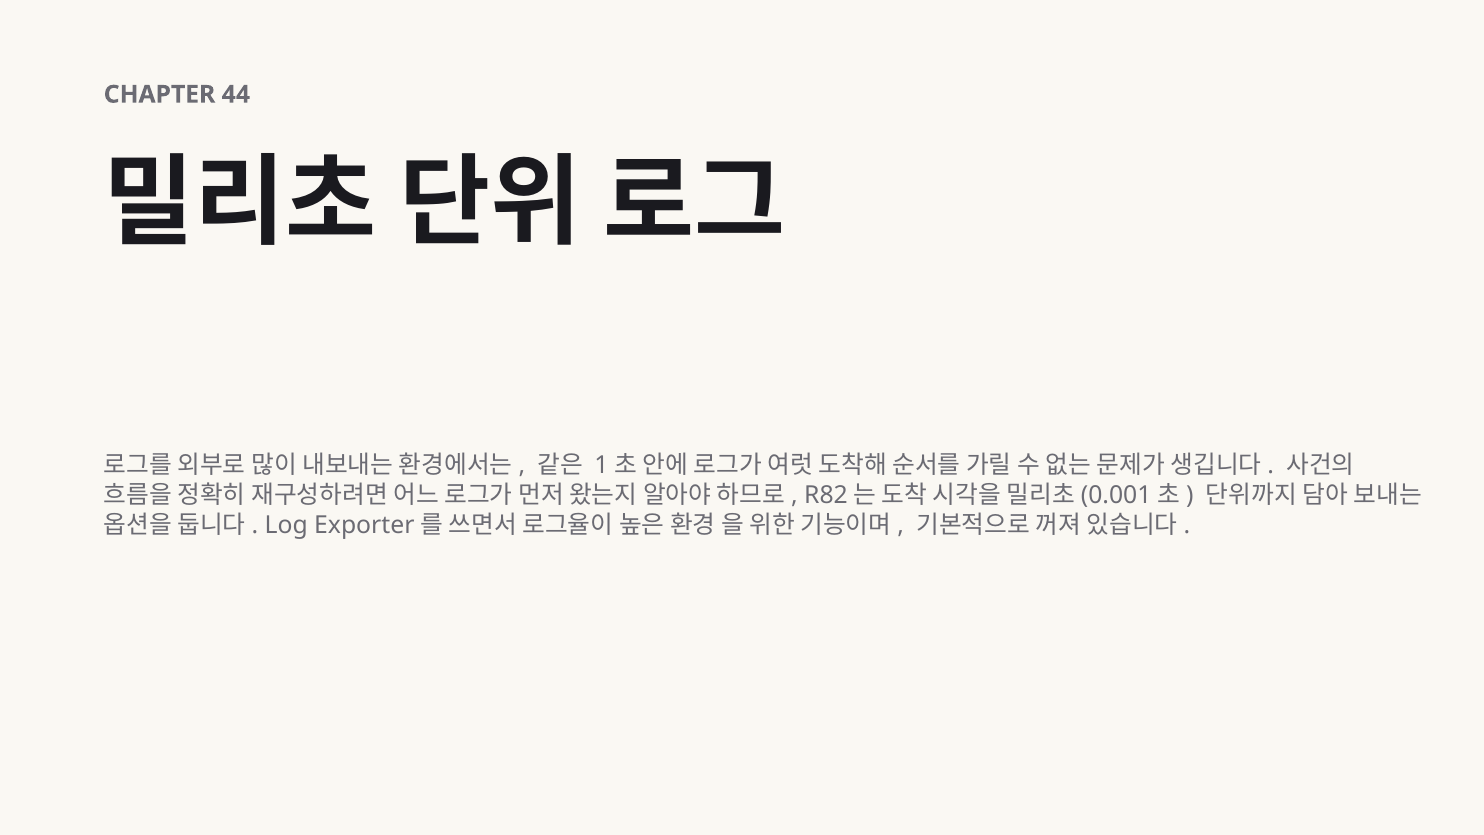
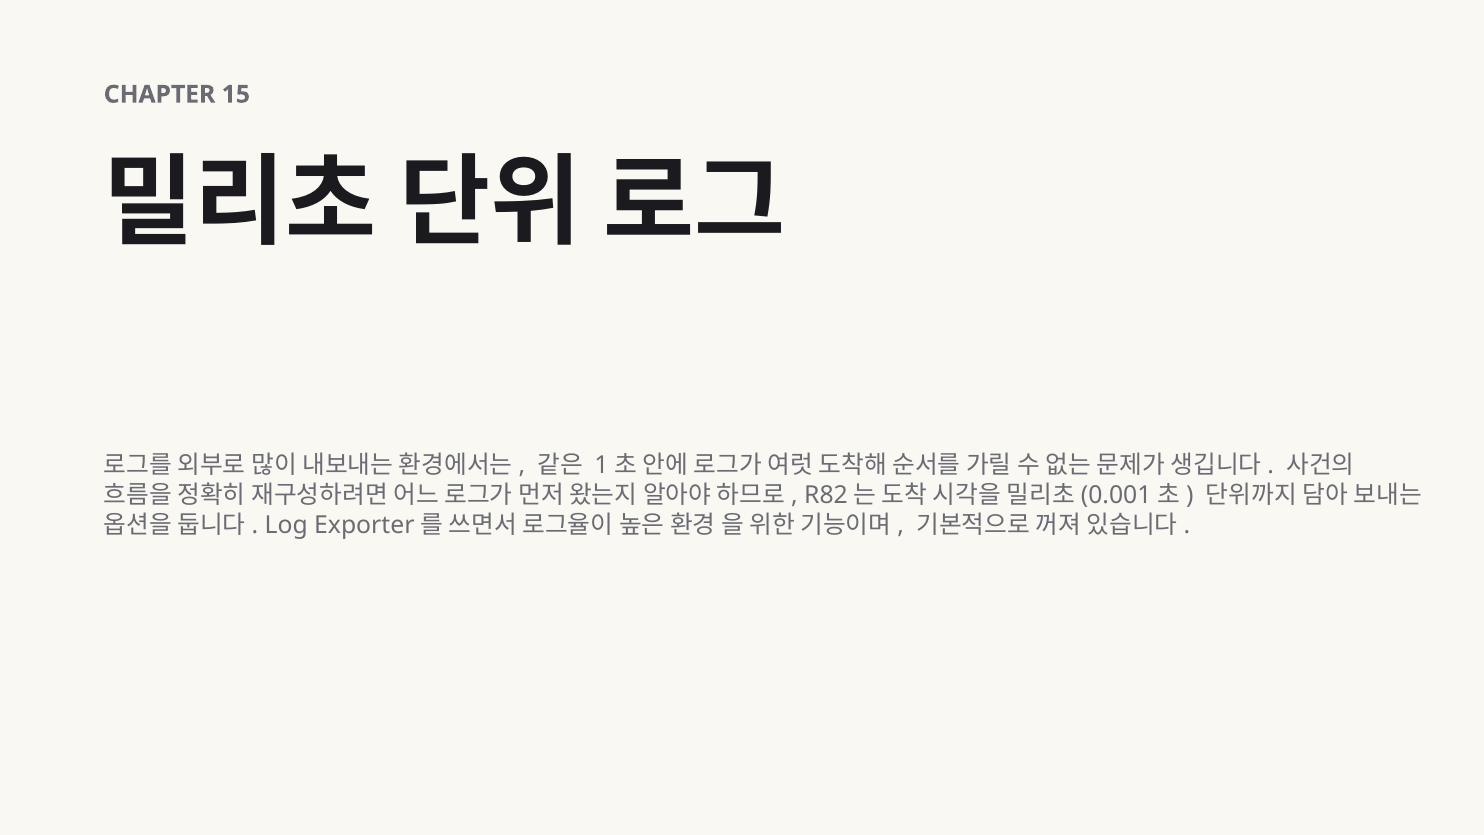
44: 44 -> 15
